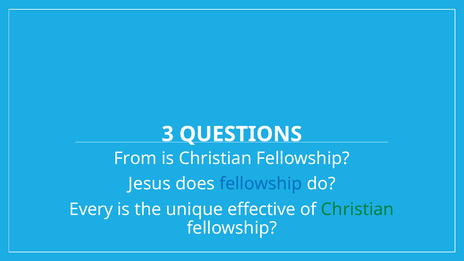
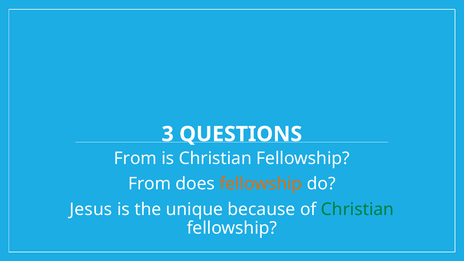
Jesus at (149, 184): Jesus -> From
fellowship at (261, 184) colour: blue -> orange
Every: Every -> Jesus
effective: effective -> because
